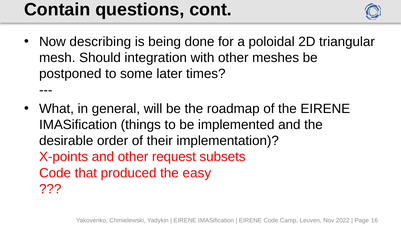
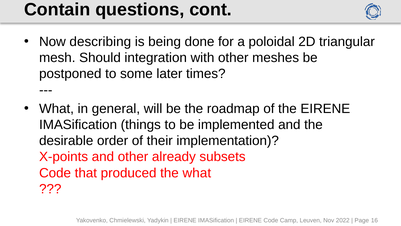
request: request -> already
the easy: easy -> what
